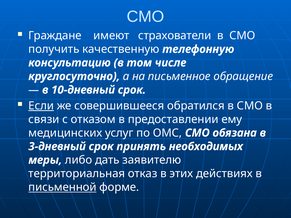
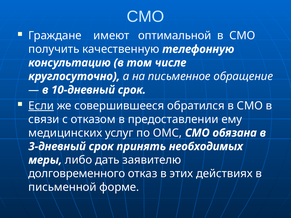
страхователи: страхователи -> оптимальной
территориальная: территориальная -> долговременного
письменной underline: present -> none
